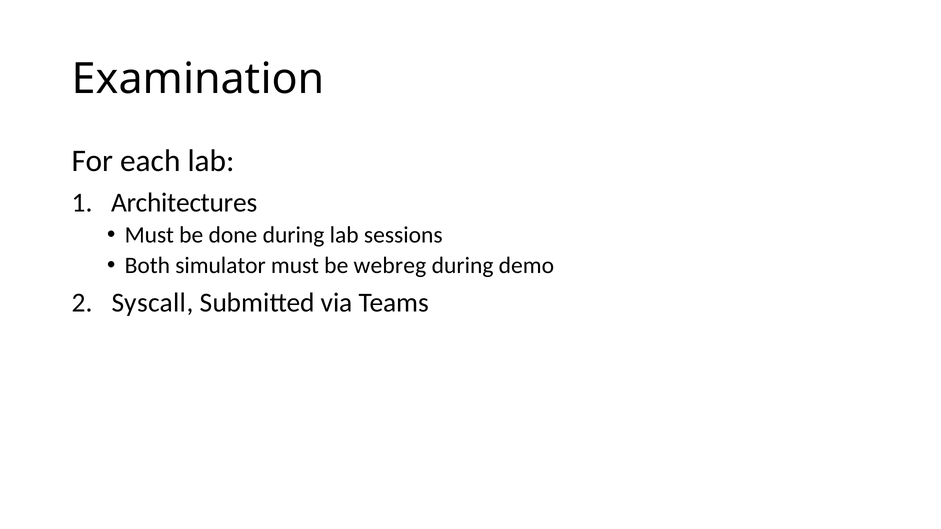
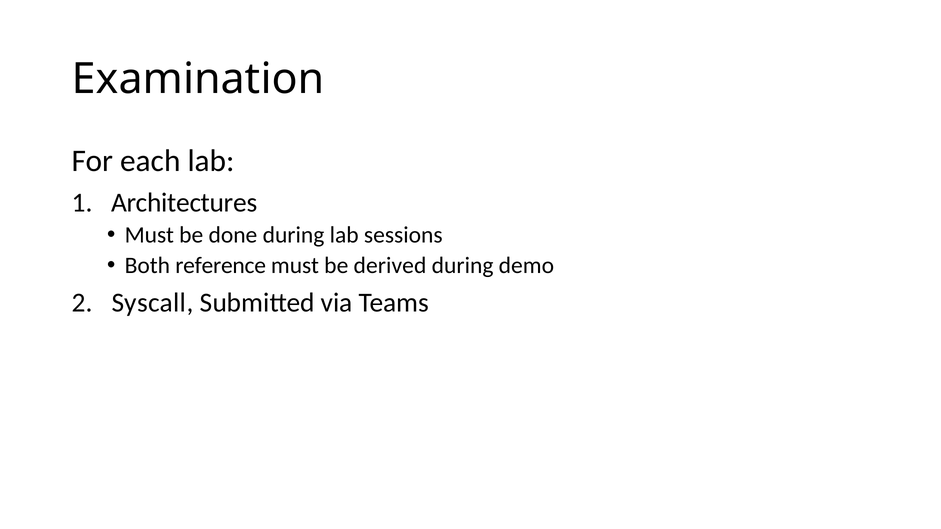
simulator: simulator -> reference
webreg: webreg -> derived
